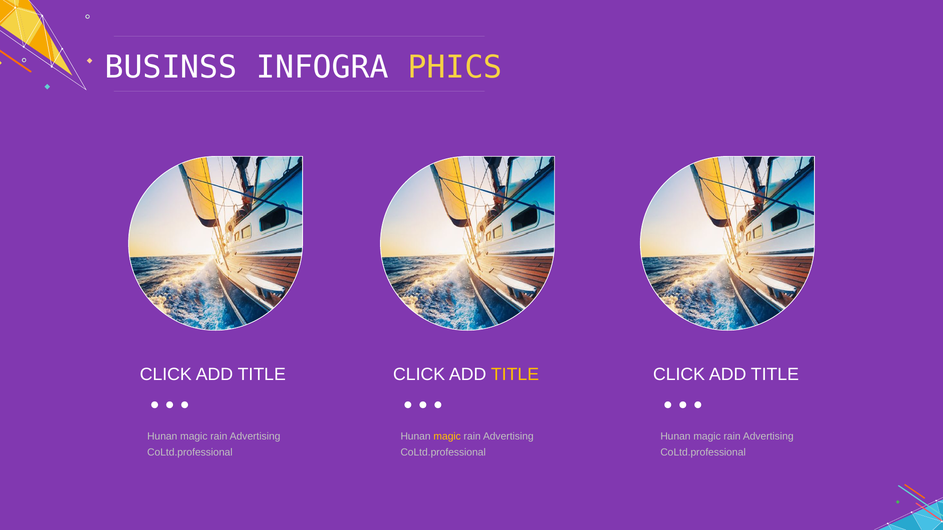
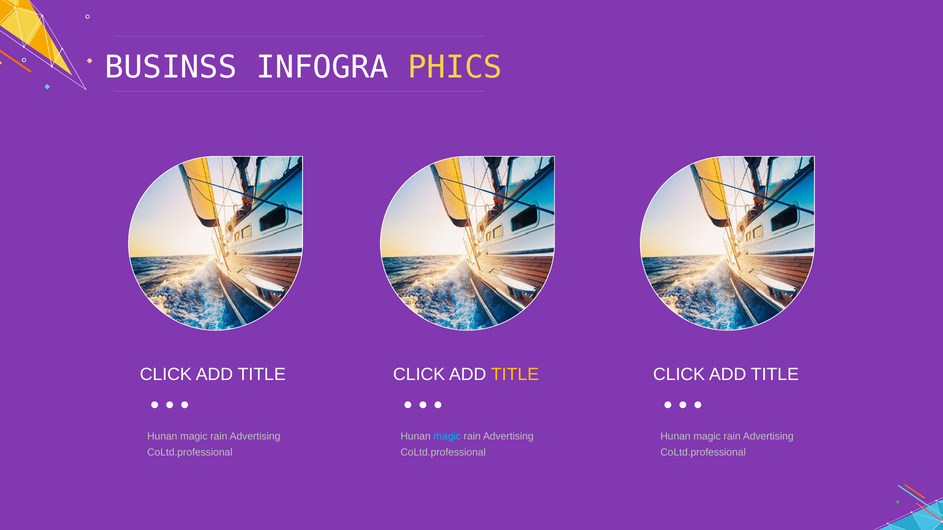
magic at (447, 437) colour: yellow -> light blue
